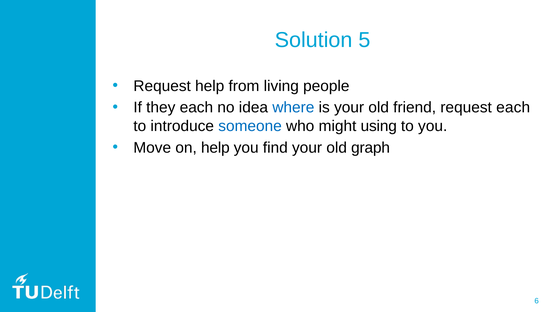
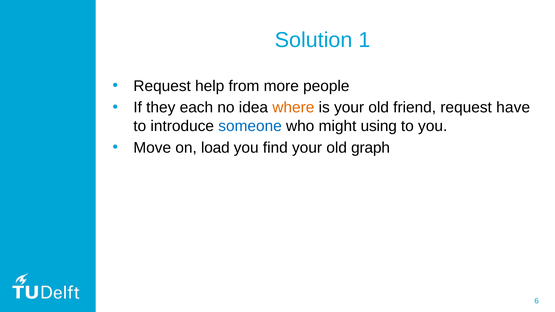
5: 5 -> 1
living: living -> more
where colour: blue -> orange
request each: each -> have
on help: help -> load
